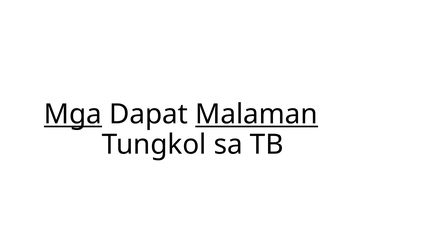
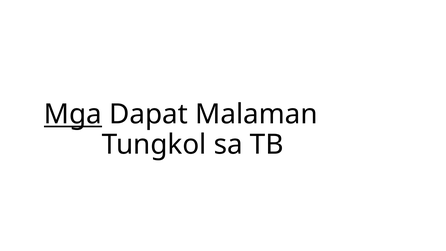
Malaman underline: present -> none
